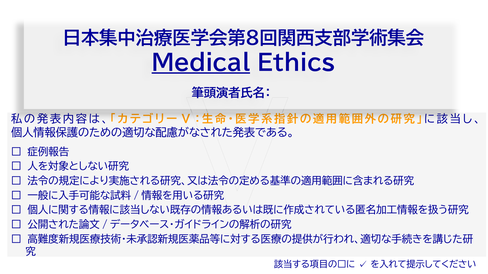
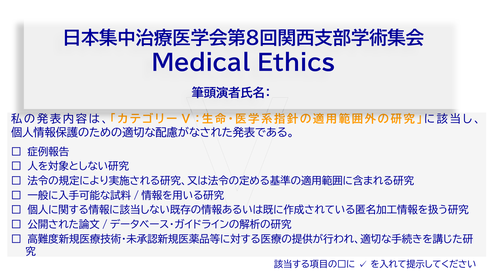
Medical underline: present -> none
